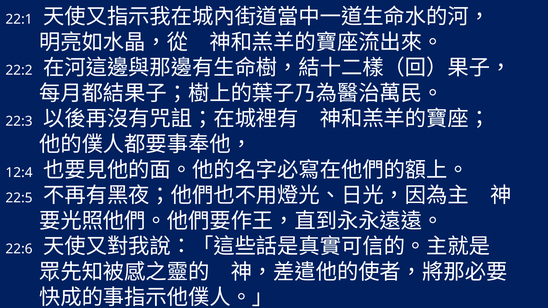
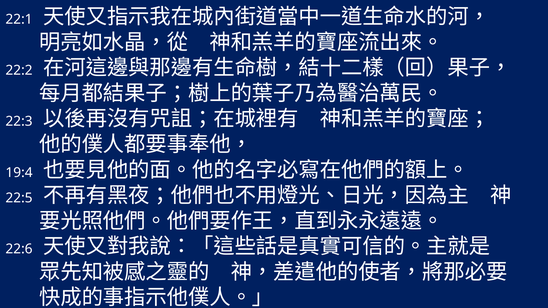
12:4: 12:4 -> 19:4
